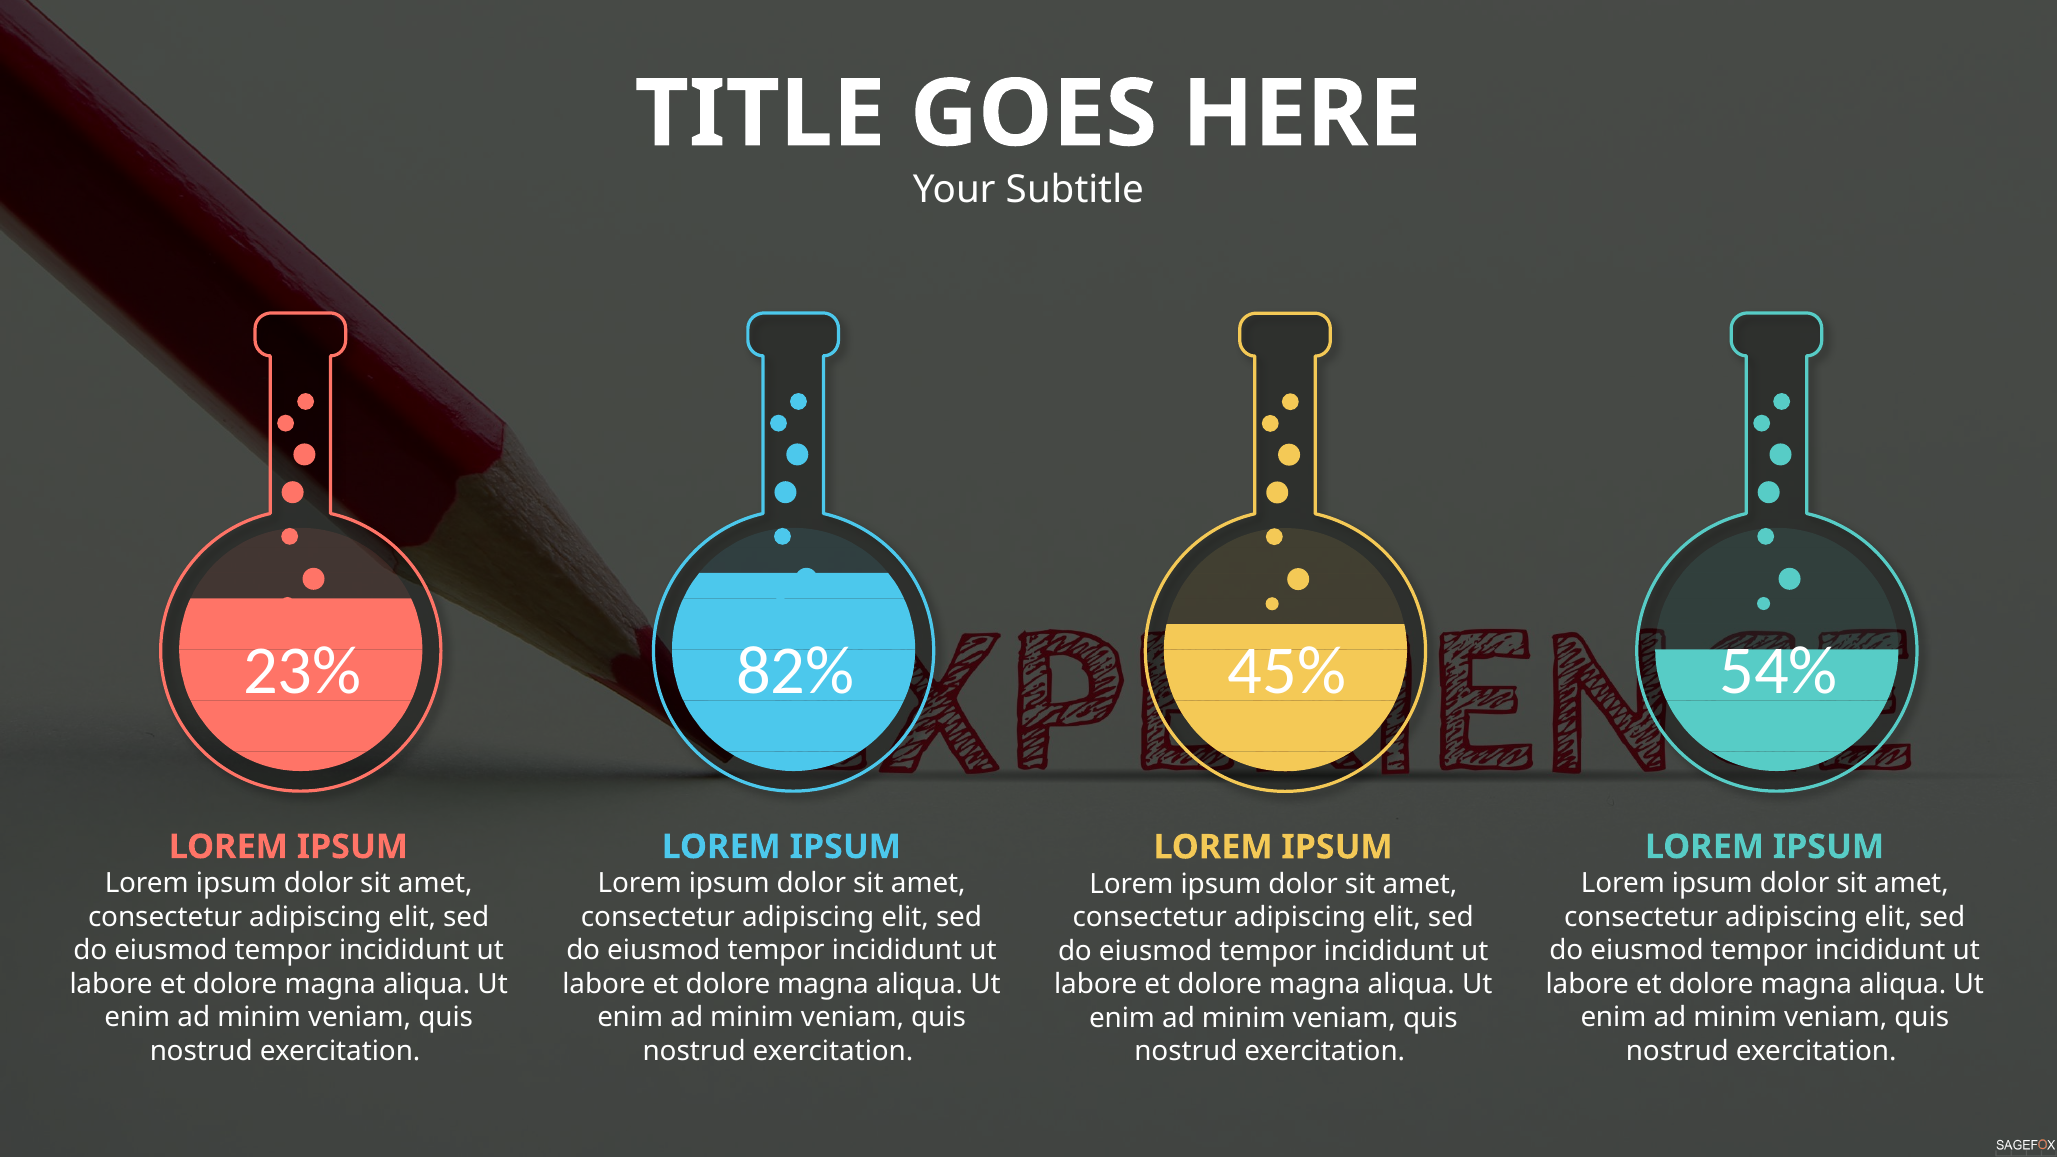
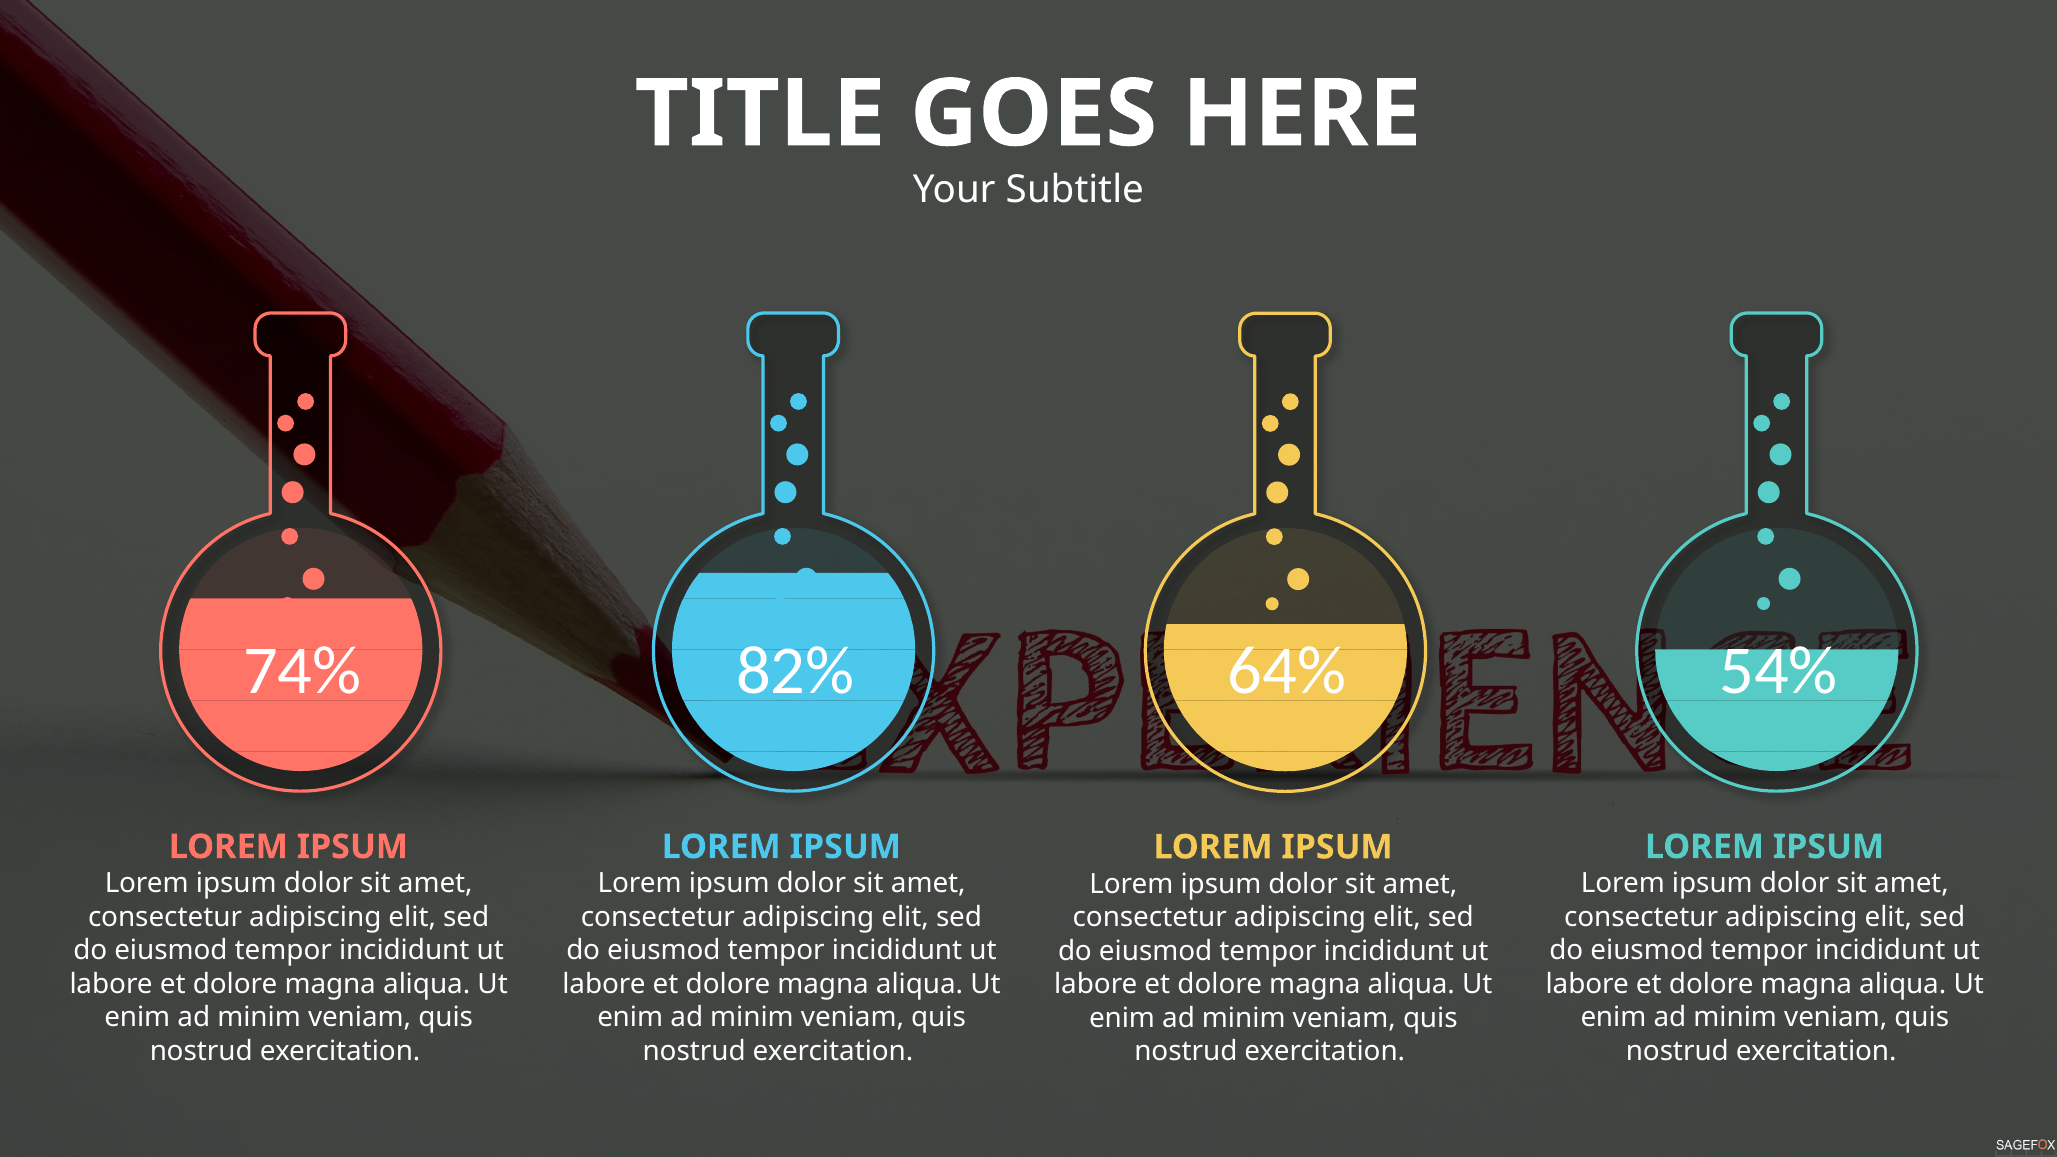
23%: 23% -> 74%
45%: 45% -> 64%
